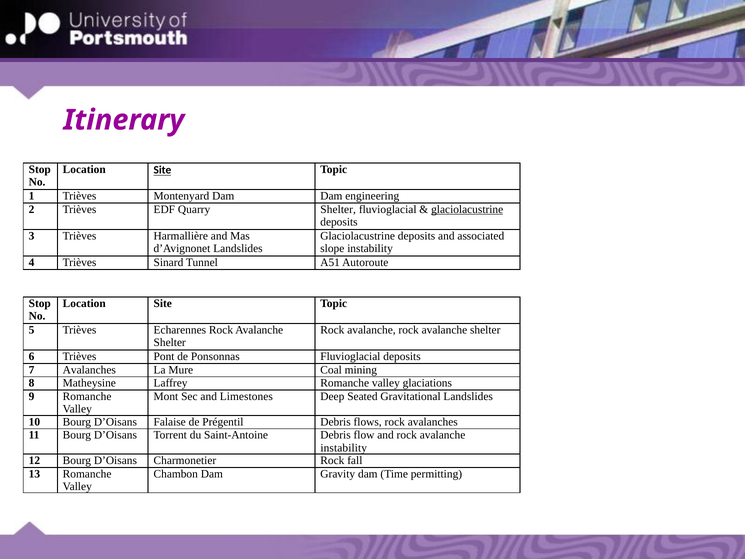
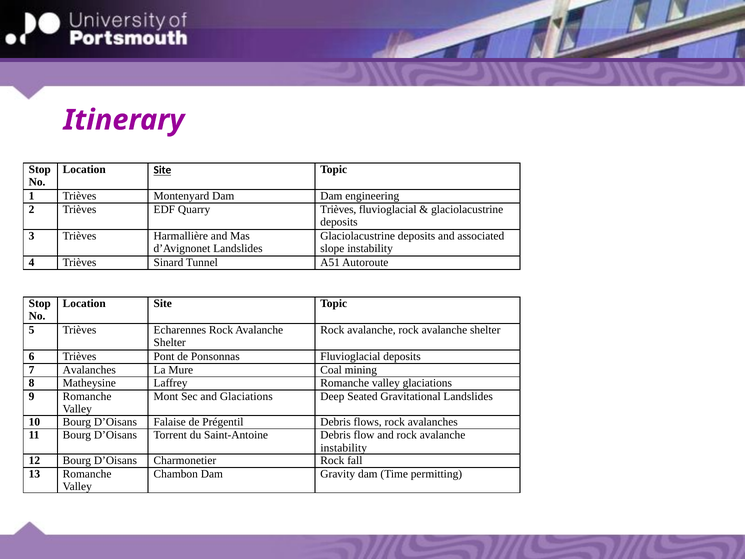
Quarry Shelter: Shelter -> Trièves
glaciolacustrine at (467, 209) underline: present -> none
and Limestones: Limestones -> Glaciations
